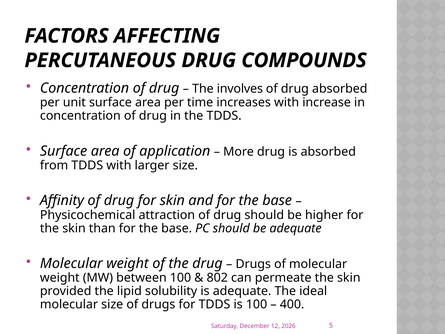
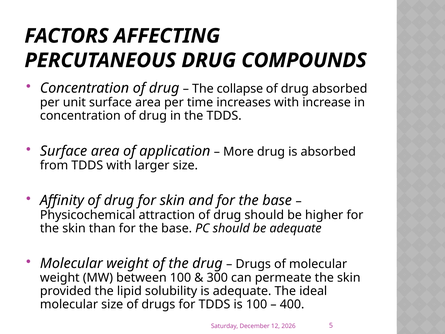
involves: involves -> collapse
802: 802 -> 300
